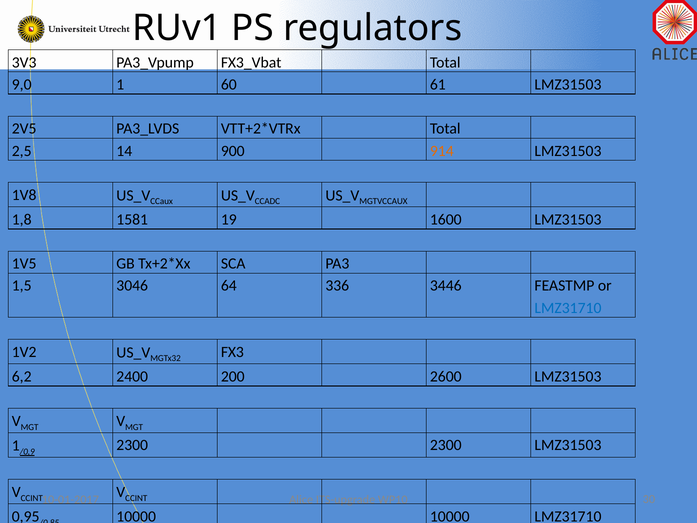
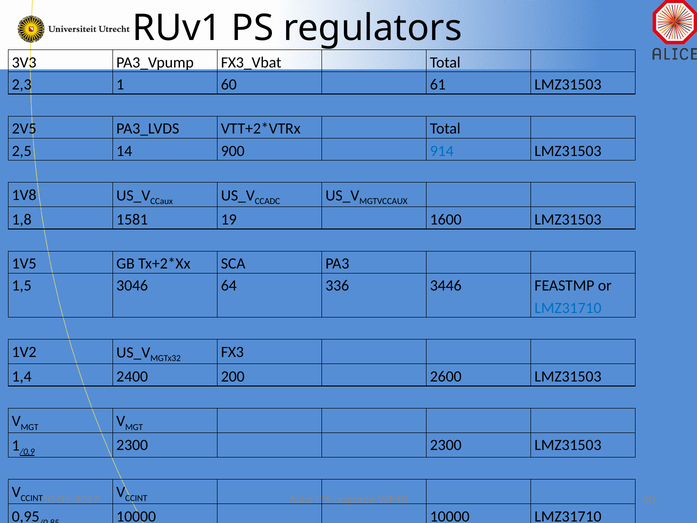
9,0: 9,0 -> 2,3
914 colour: orange -> blue
6,2: 6,2 -> 1,4
